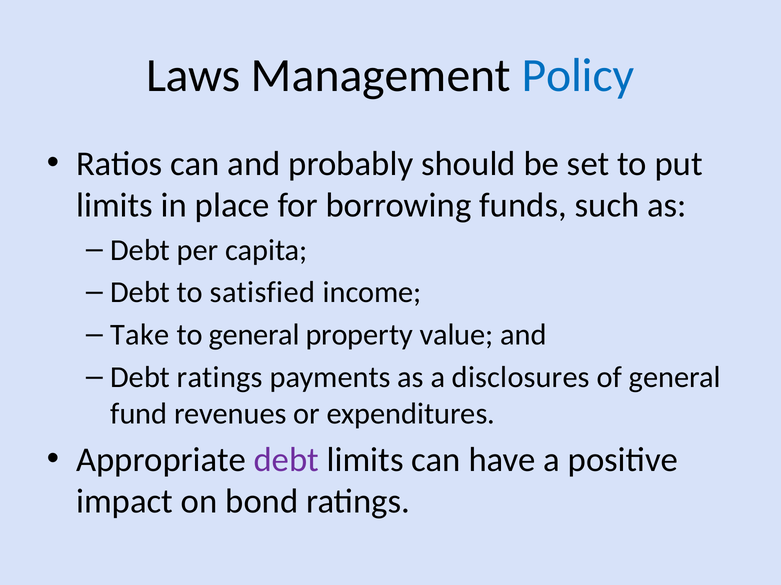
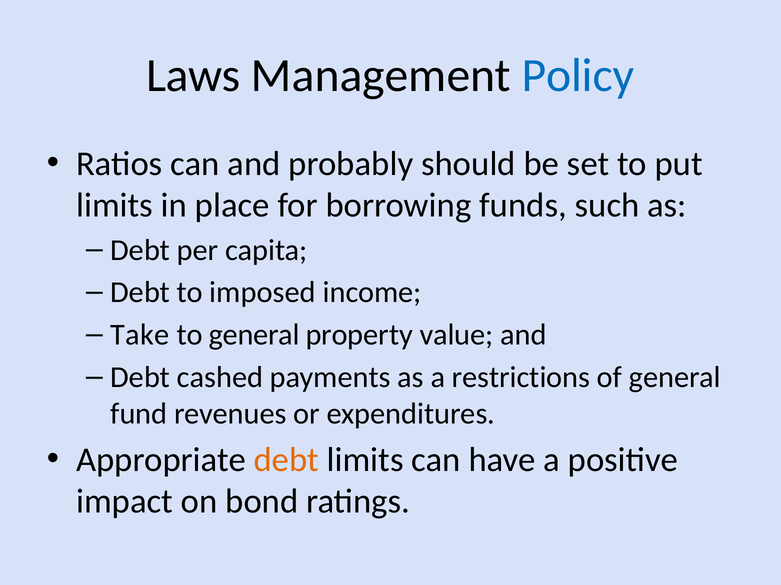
satisfied: satisfied -> imposed
Debt ratings: ratings -> cashed
disclosures: disclosures -> restrictions
debt at (286, 460) colour: purple -> orange
